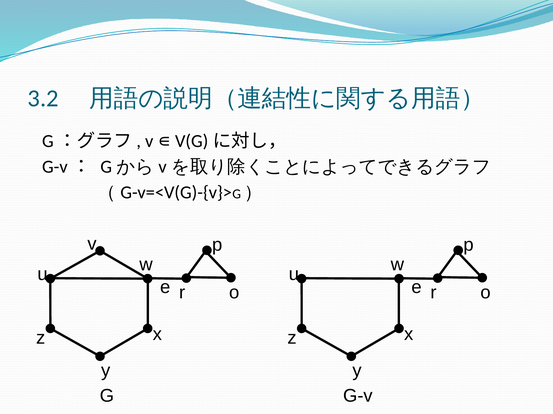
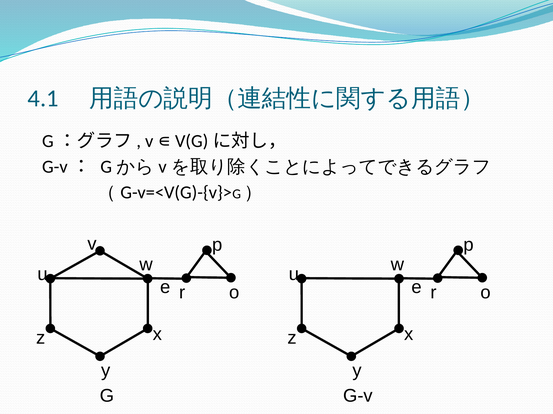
3.2: 3.2 -> 4.1
